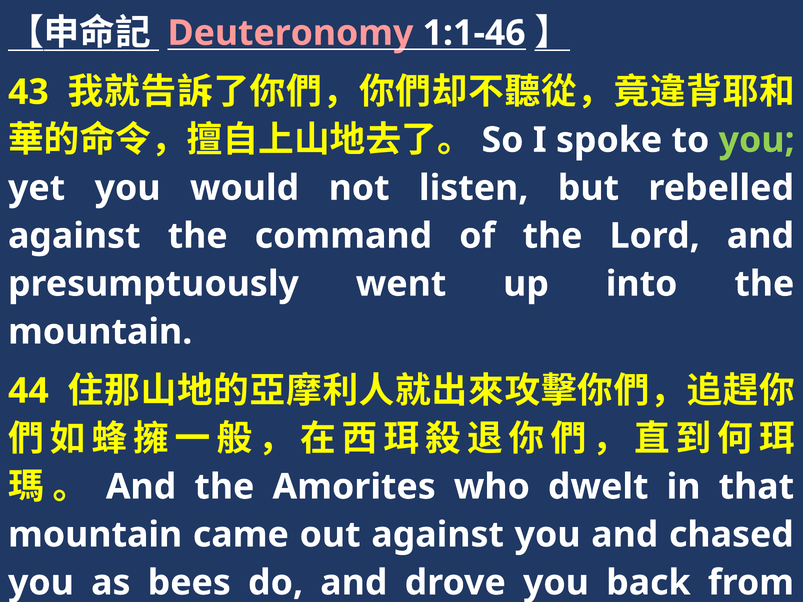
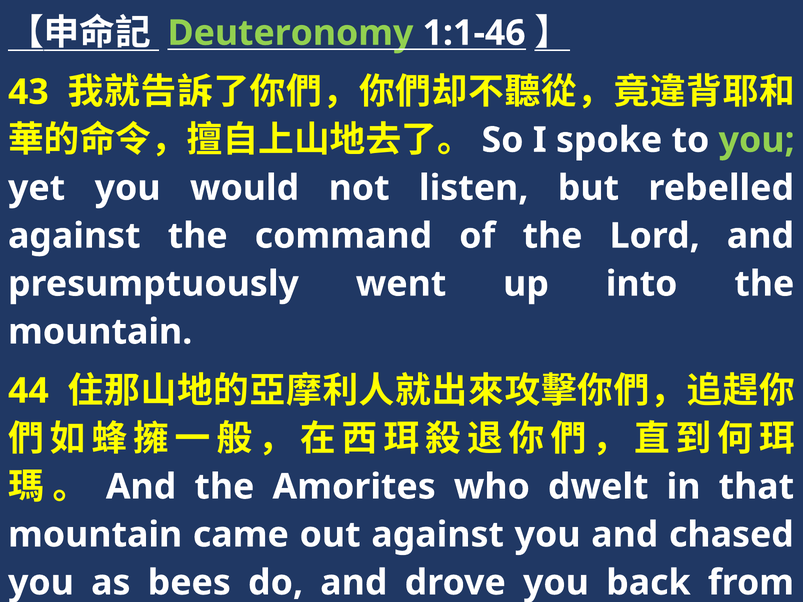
Deuteronomy colour: pink -> light green
